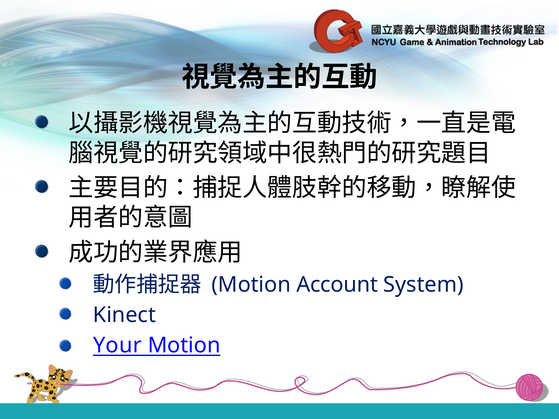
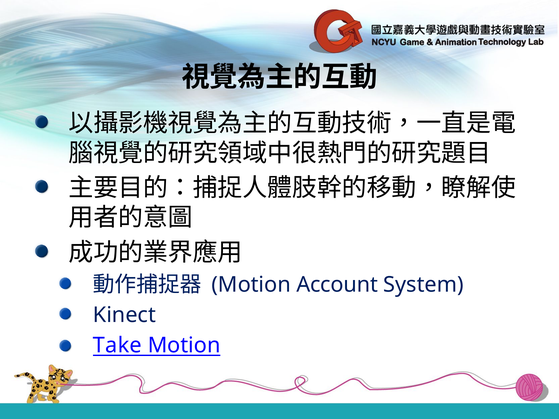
Your: Your -> Take
